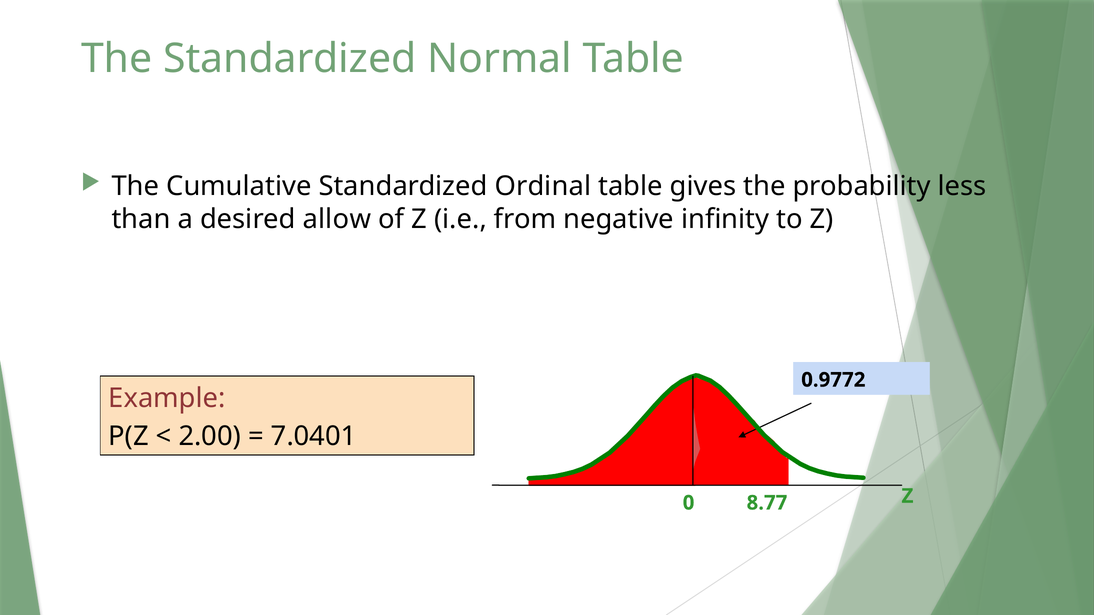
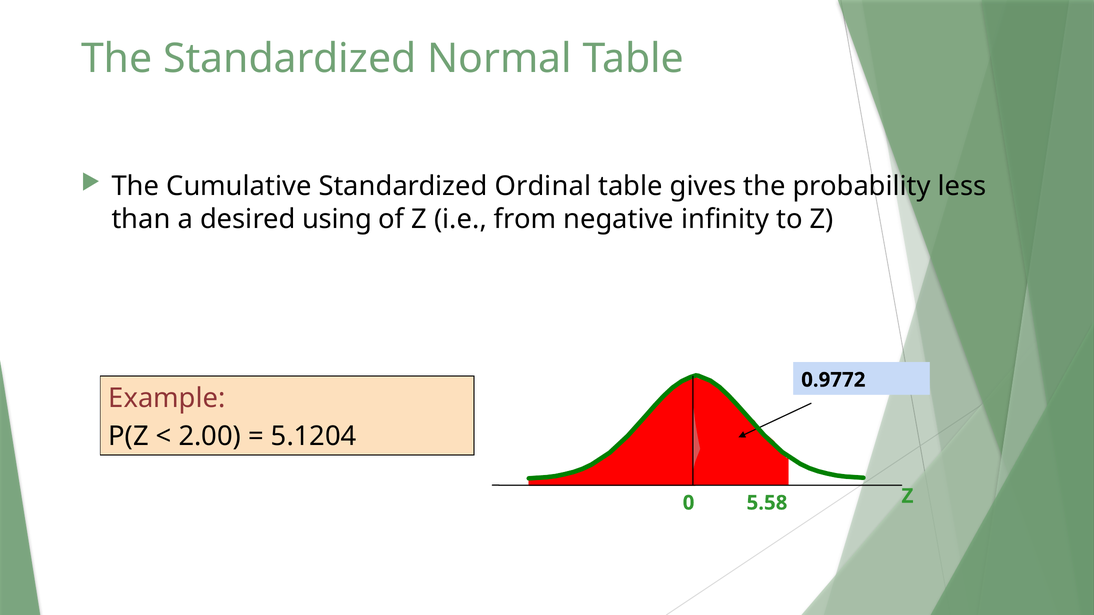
allow: allow -> using
7.0401: 7.0401 -> 5.1204
8.77: 8.77 -> 5.58
